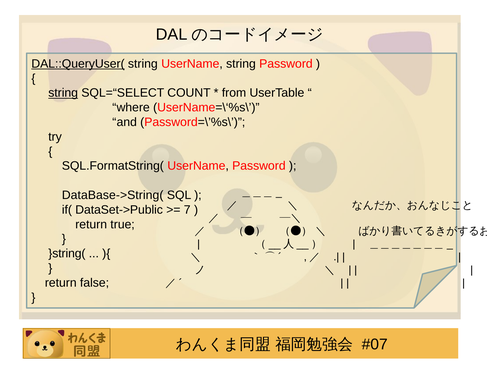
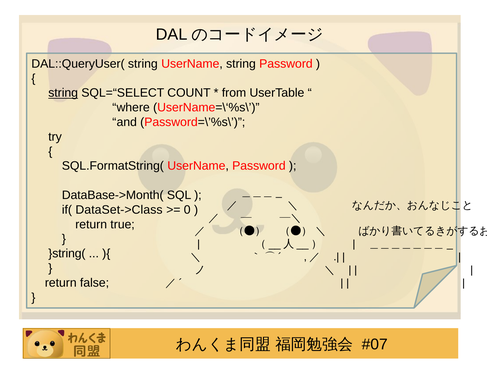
DAL::QueryUser( underline: present -> none
DataBase->String(: DataBase->String( -> DataBase->Month(
DataSet->Public: DataSet->Public -> DataSet->Class
7: 7 -> 0
